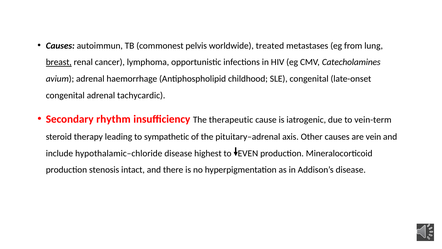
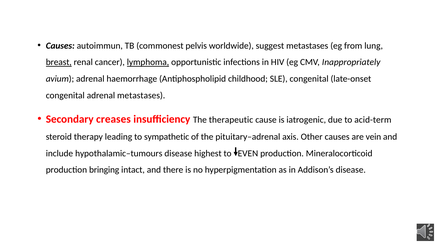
treated: treated -> suggest
lymphoma underline: none -> present
Catecholamines: Catecholamines -> Inappropriately
adrenal tachycardic: tachycardic -> metastases
rhythm: rhythm -> creases
vein-term: vein-term -> acid-term
hypothalamic–chloride: hypothalamic–chloride -> hypothalamic–tumours
stenosis: stenosis -> bringing
